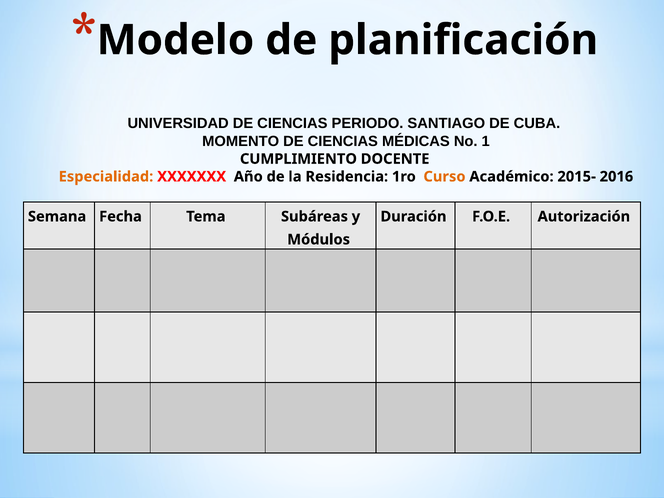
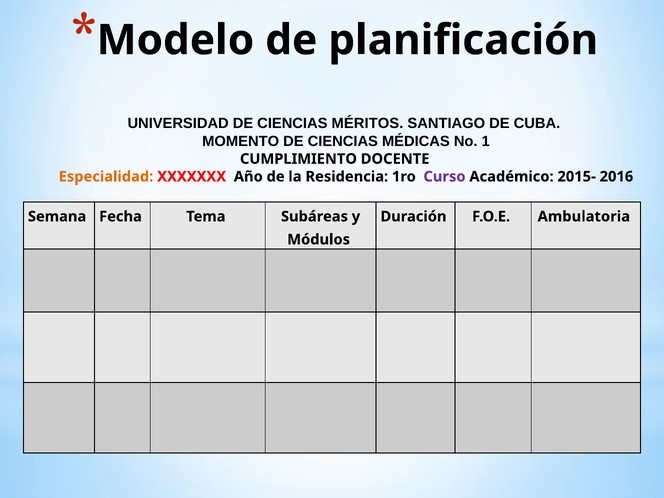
PERIODO: PERIODO -> MÉRITOS
Curso colour: orange -> purple
Autorización: Autorización -> Ambulatoria
